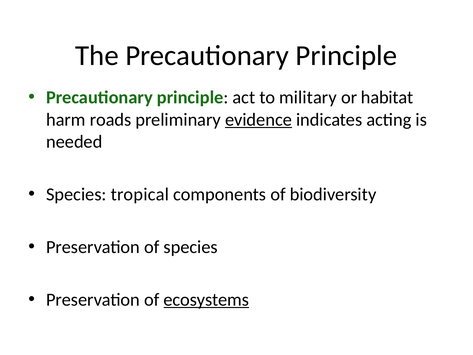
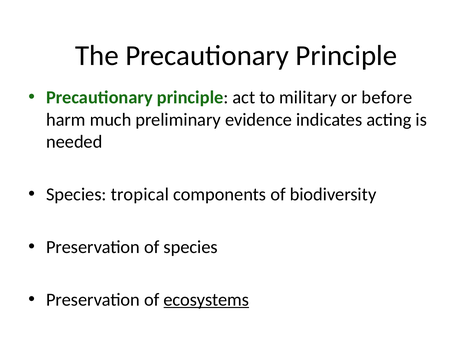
habitat: habitat -> before
roads: roads -> much
evidence underline: present -> none
